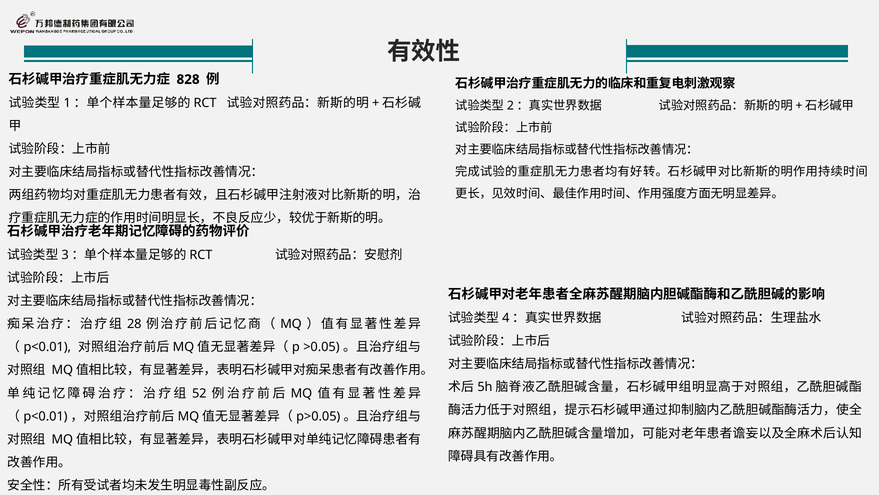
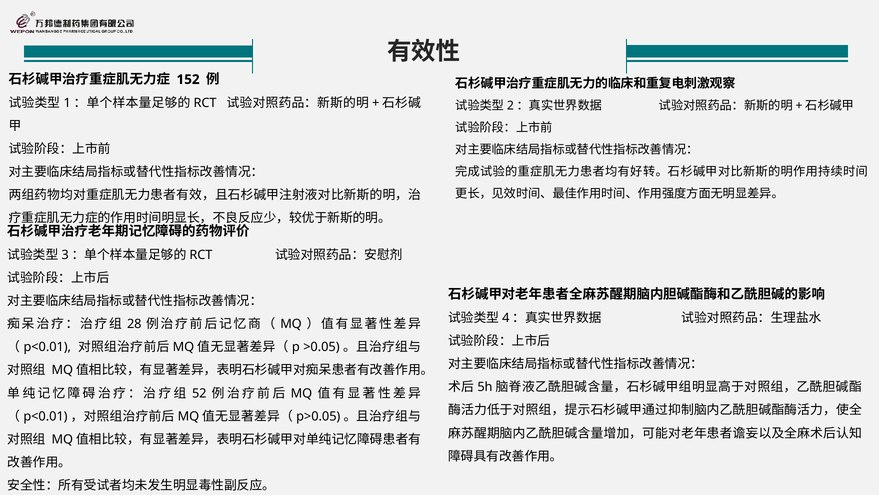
828: 828 -> 152
